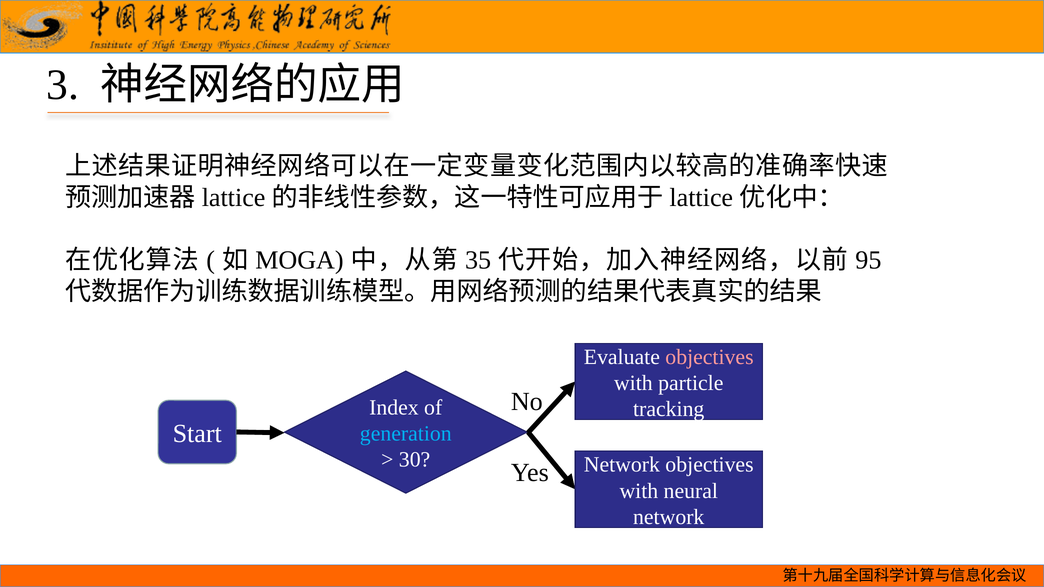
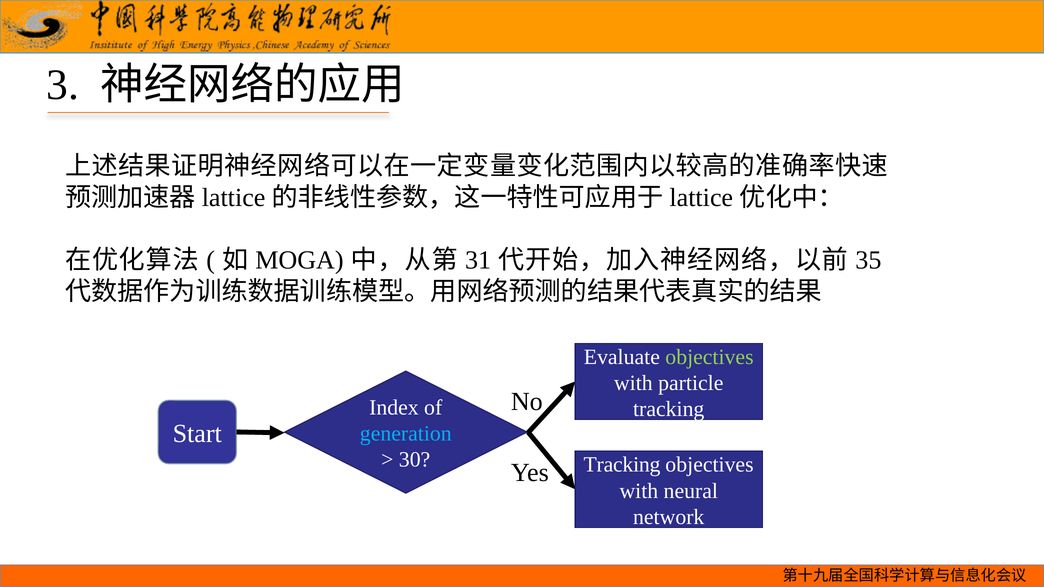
35: 35 -> 31
95: 95 -> 35
objectives at (709, 357) colour: pink -> light green
Network at (622, 465): Network -> Tracking
